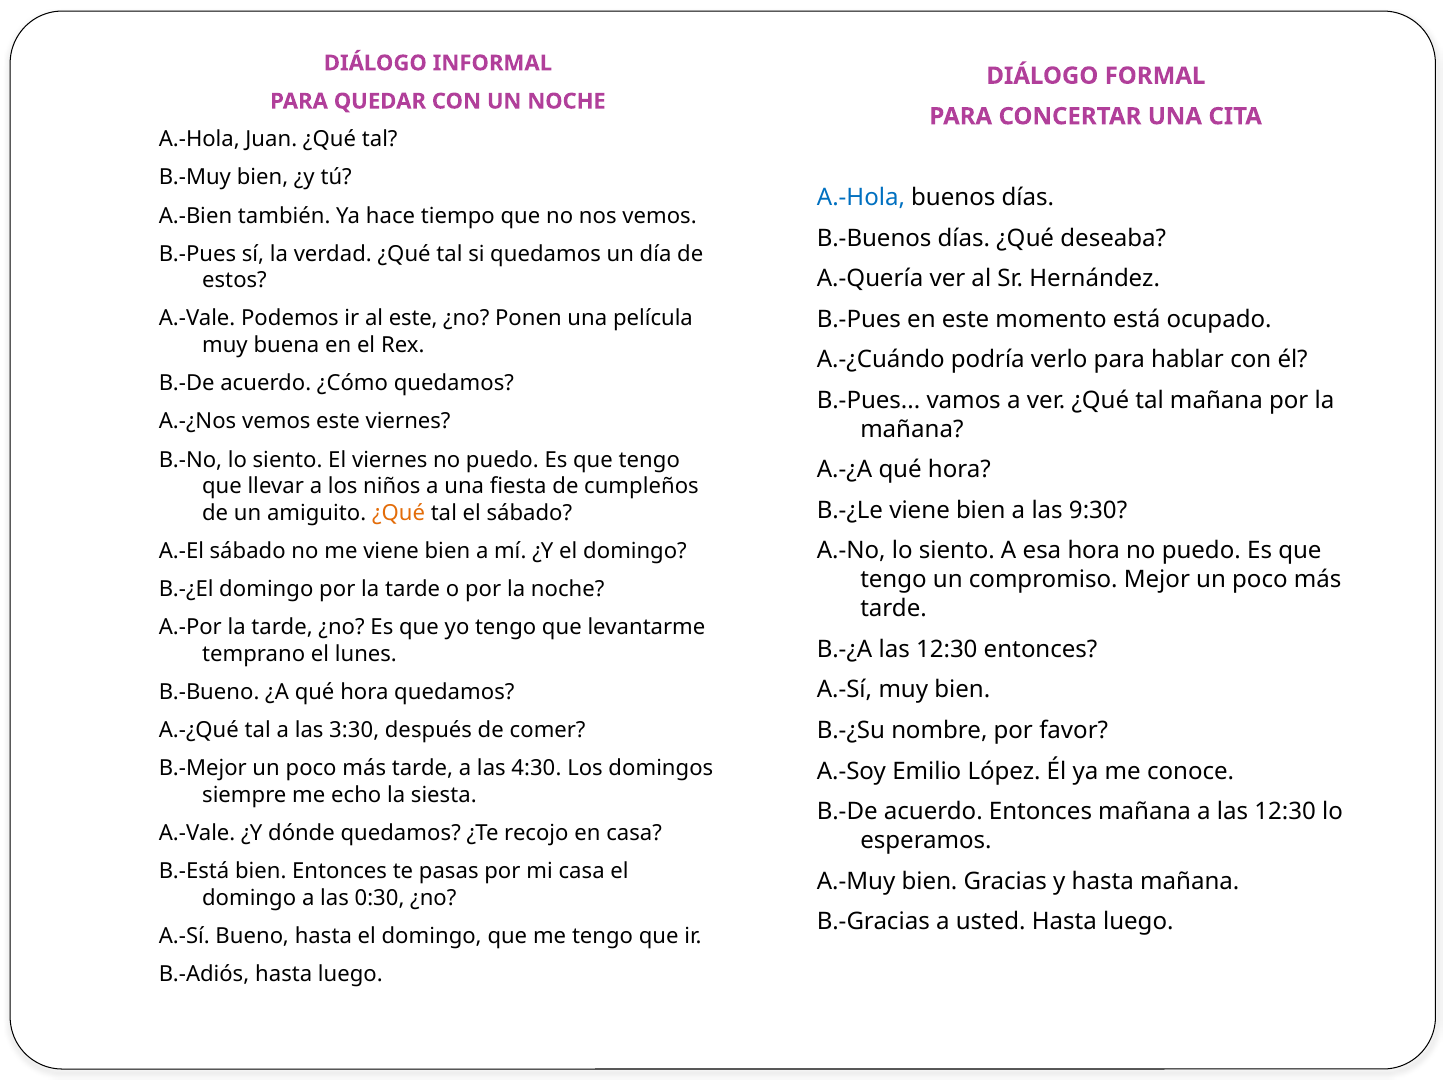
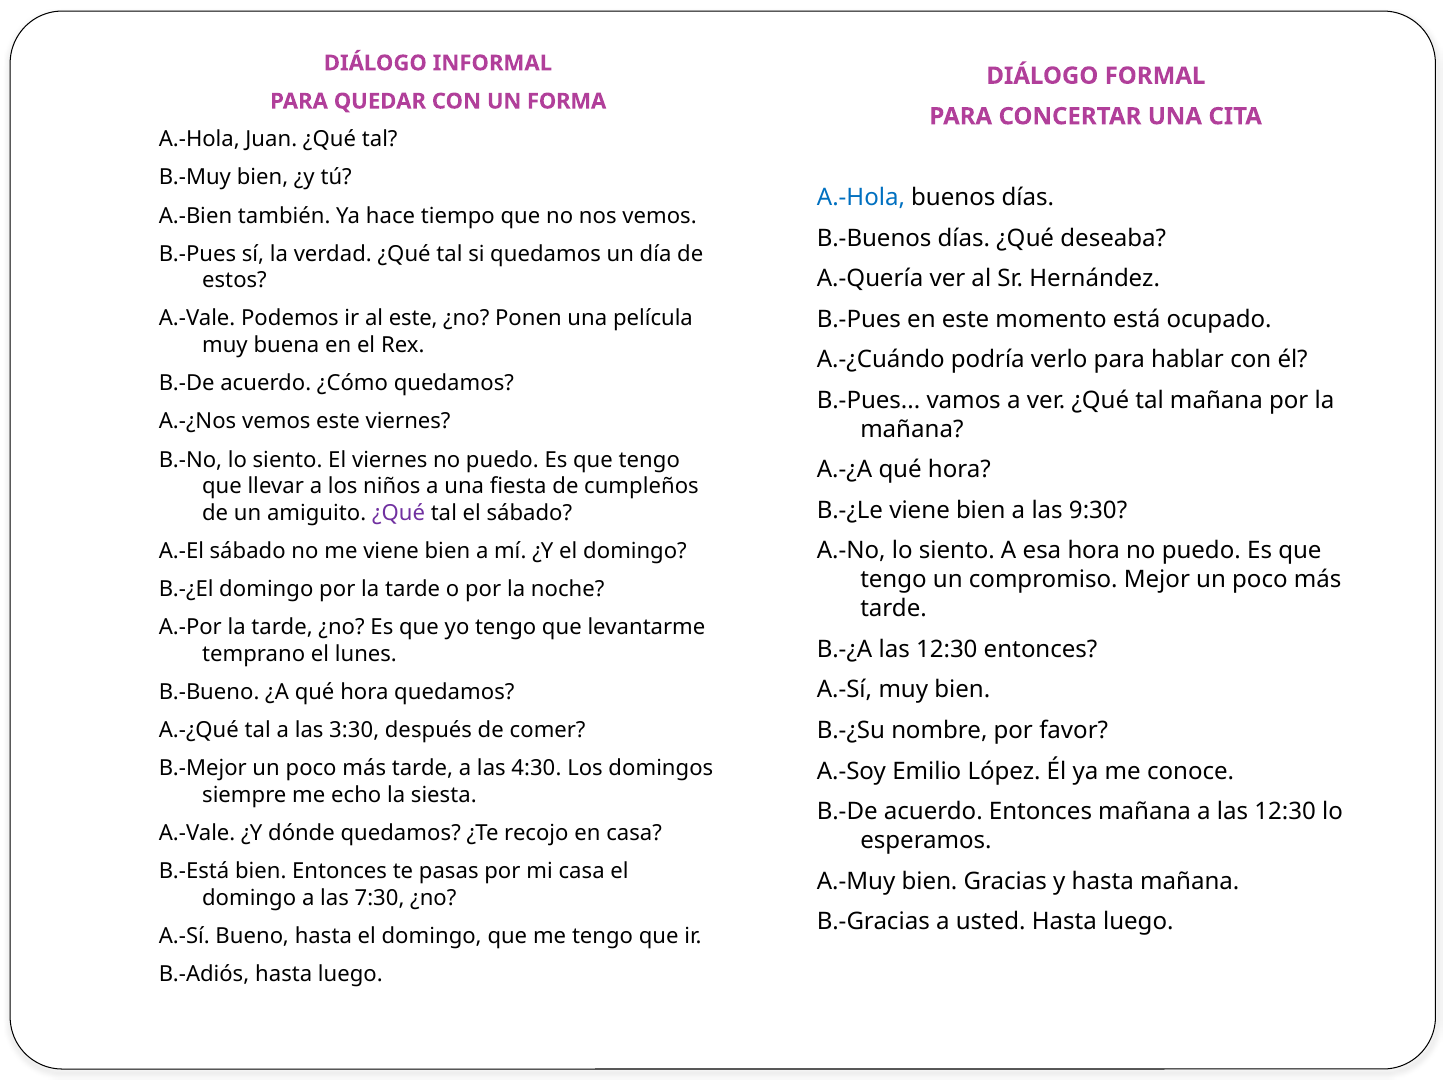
UN NOCHE: NOCHE -> FORMA
¿Qué at (399, 513) colour: orange -> purple
0:30: 0:30 -> 7:30
